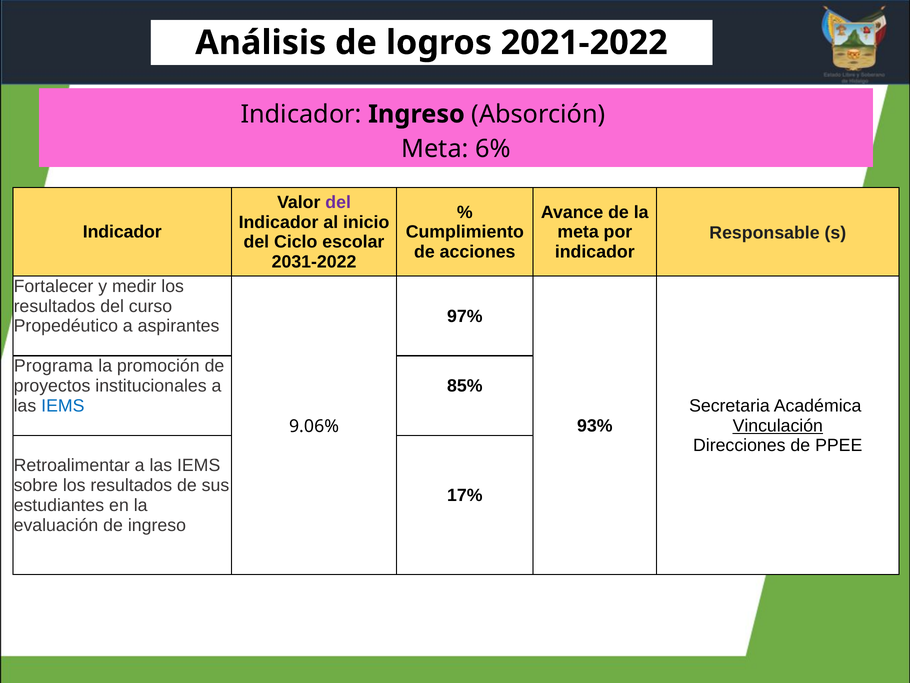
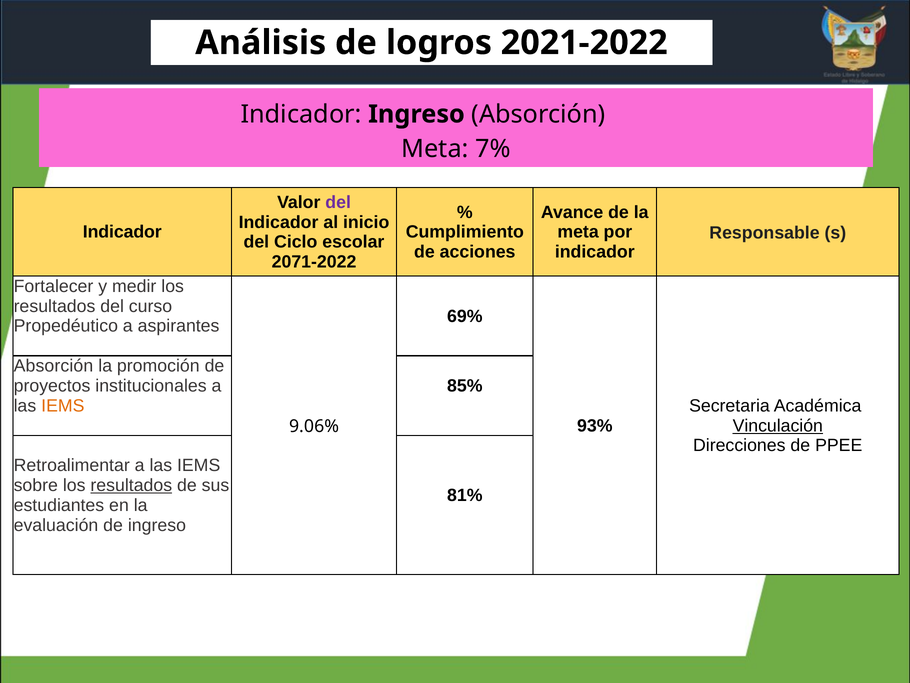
6%: 6% -> 7%
2031-2022: 2031-2022 -> 2071-2022
97%: 97% -> 69%
Programa at (53, 366): Programa -> Absorción
IEMS at (63, 405) colour: blue -> orange
resultados at (131, 485) underline: none -> present
17%: 17% -> 81%
